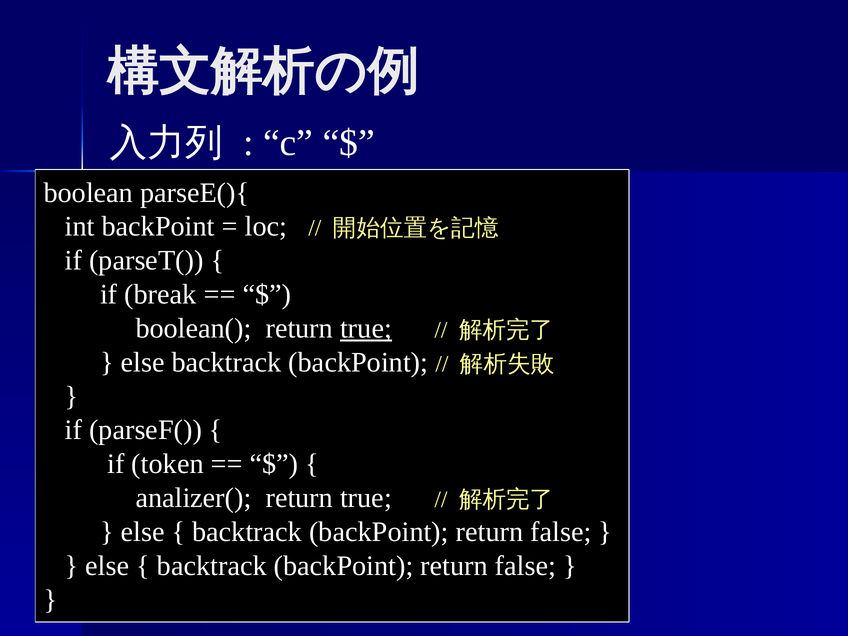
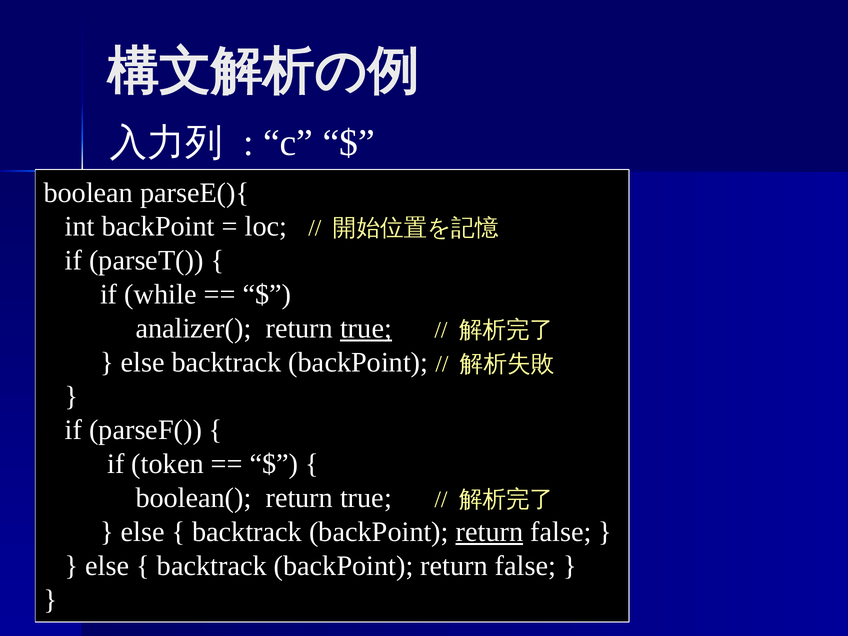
break: break -> while
boolean(: boolean( -> analizer(
analizer(: analizer( -> boolean(
return at (489, 532) underline: none -> present
